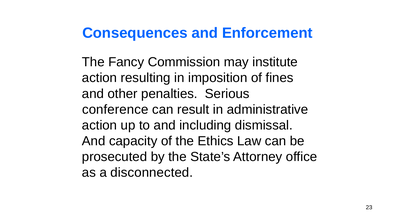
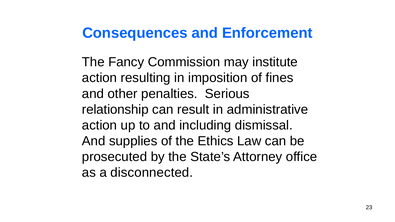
conference: conference -> relationship
capacity: capacity -> supplies
